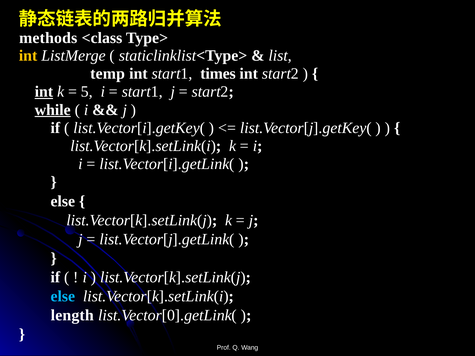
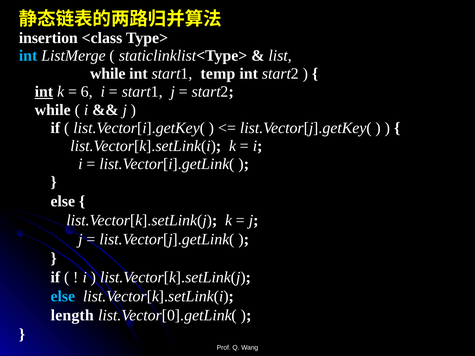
methods: methods -> insertion
int at (28, 56) colour: yellow -> light blue
temp at (108, 74): temp -> while
times: times -> temp
5: 5 -> 6
while at (53, 110) underline: present -> none
